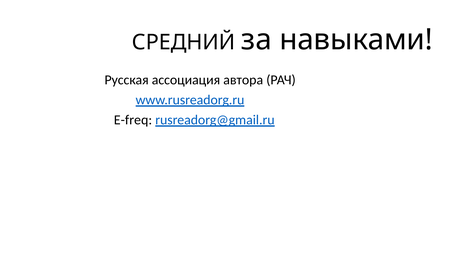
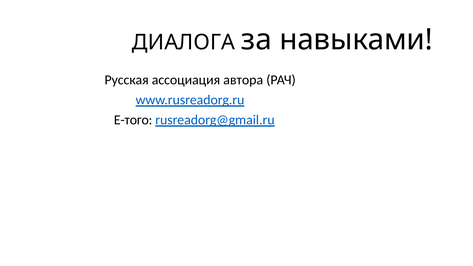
СРЕДНИЙ: СРЕДНИЙ -> ДИАЛОГА
E-freq: E-freq -> E-того
